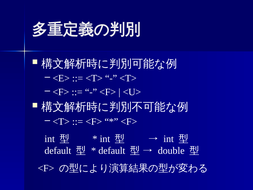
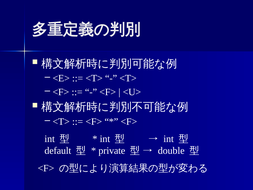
default at (112, 150): default -> private
